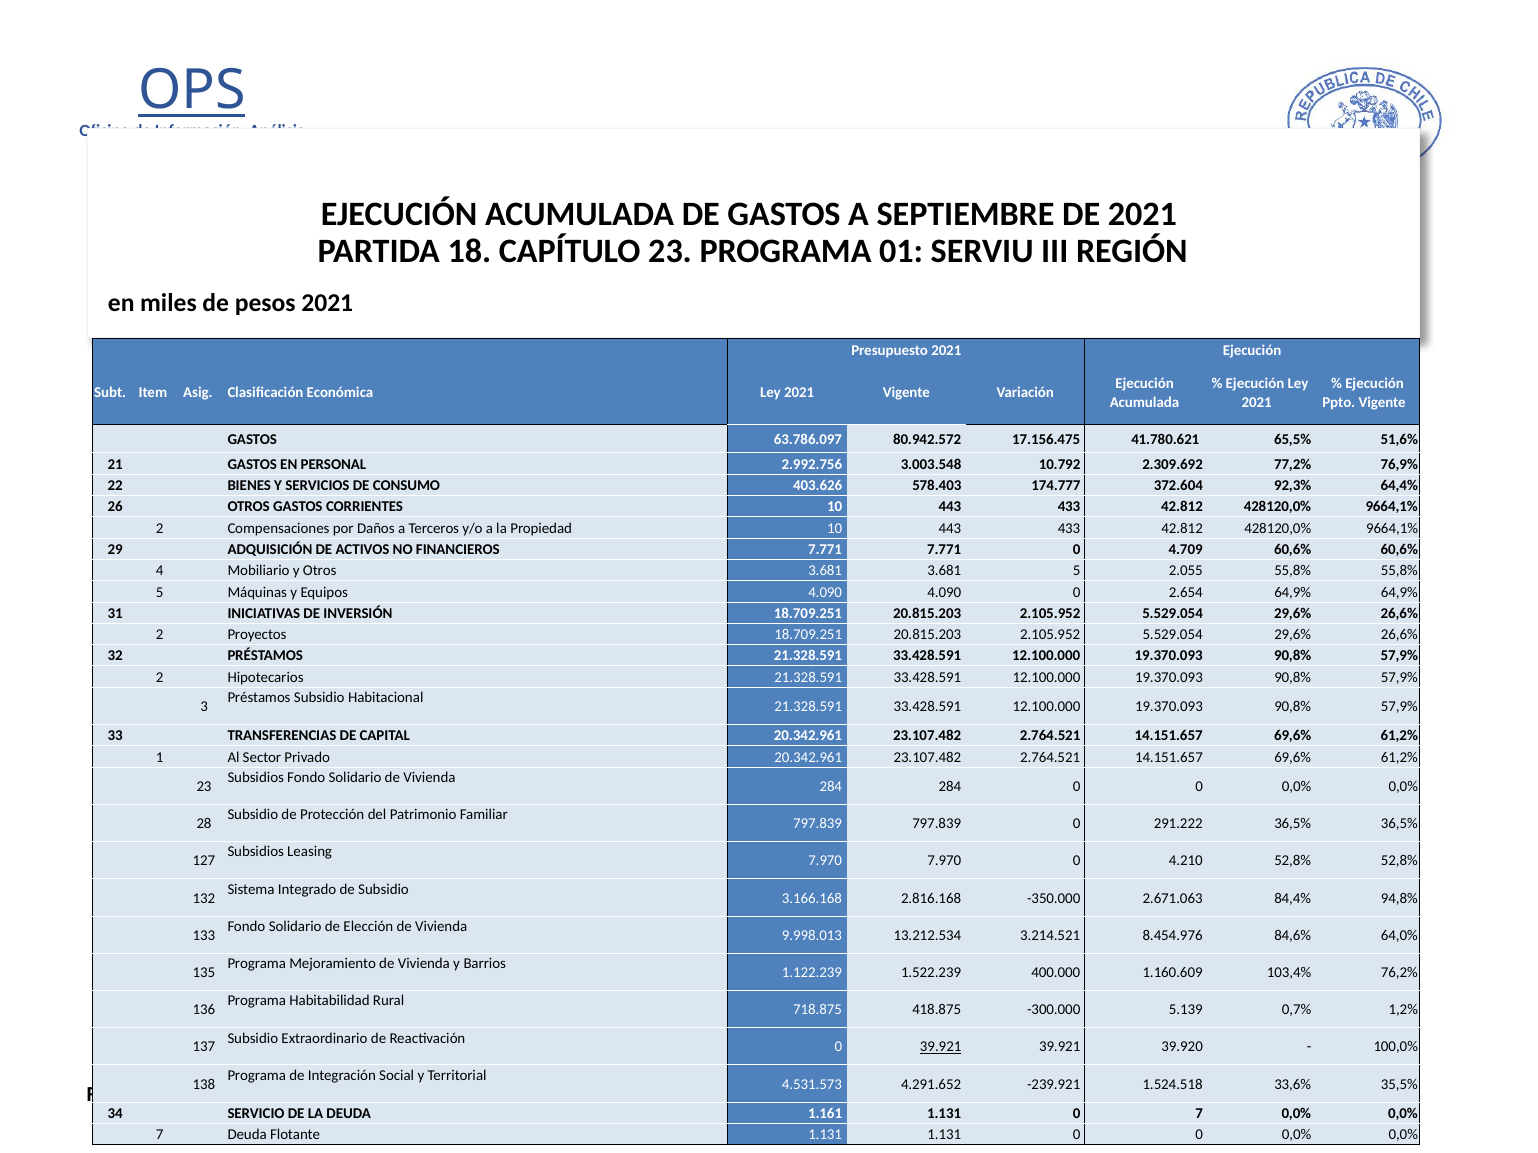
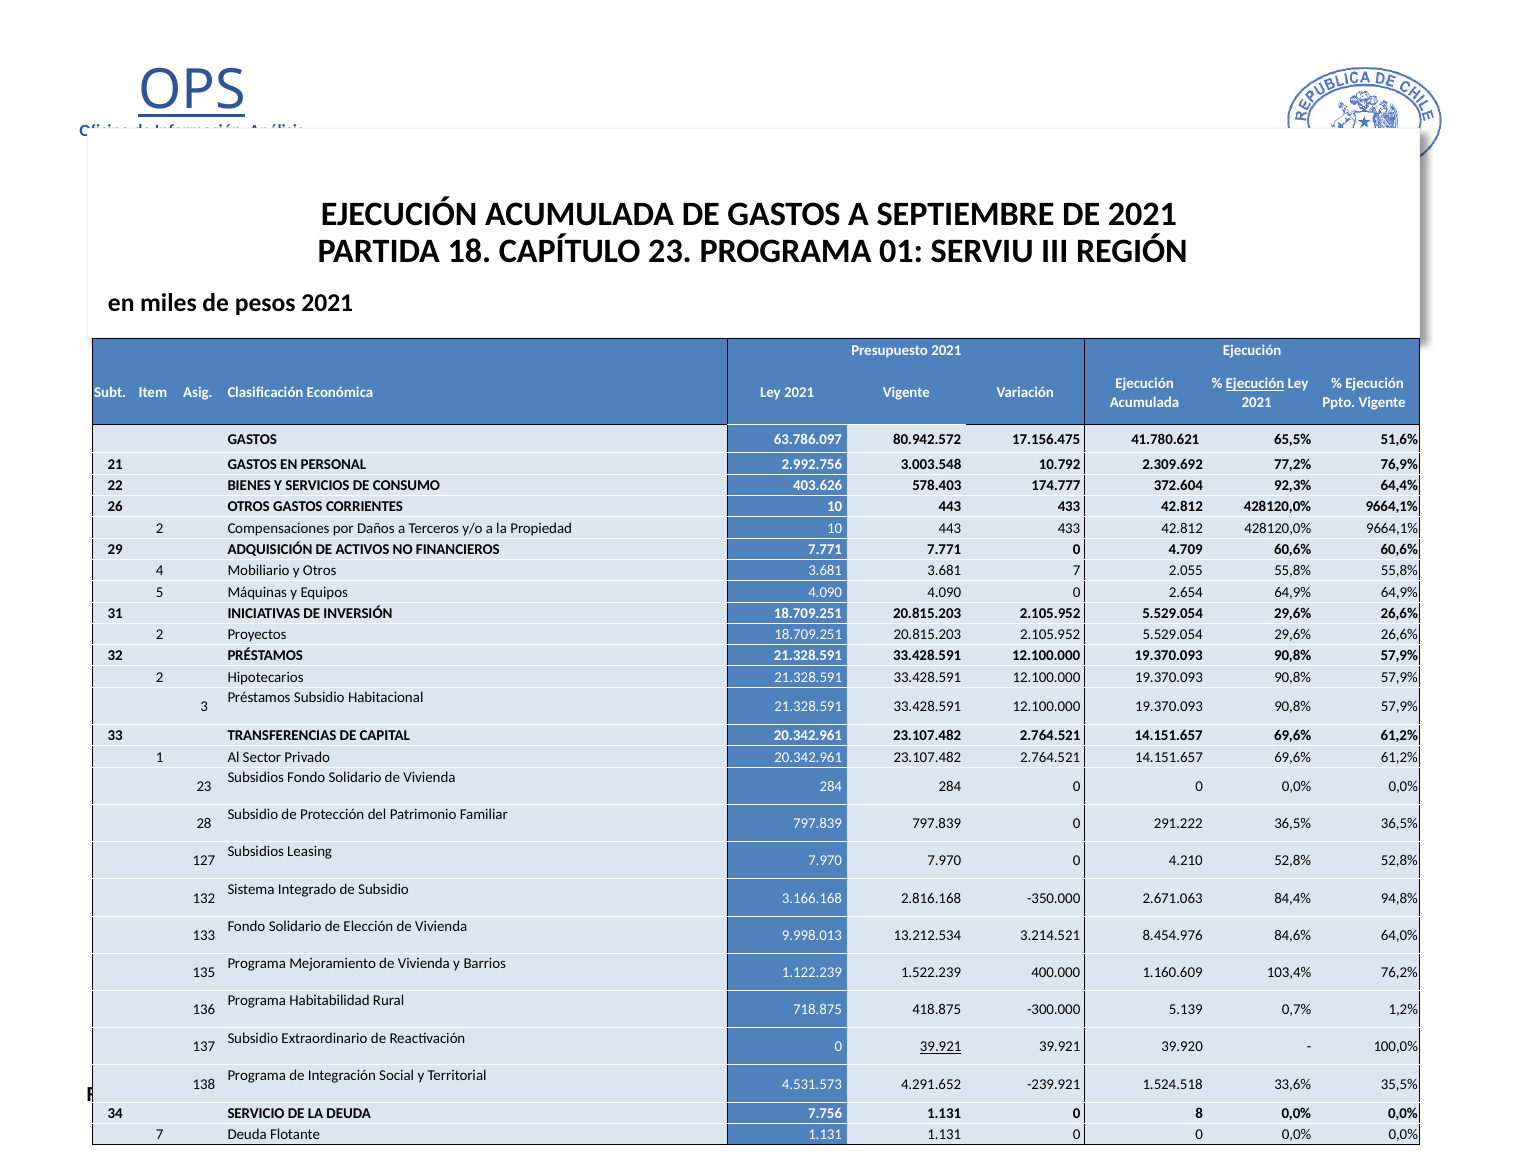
Ejecución at (1255, 384) underline: none -> present
3.681 5: 5 -> 7
1.161: 1.161 -> 7.756
0 7: 7 -> 8
